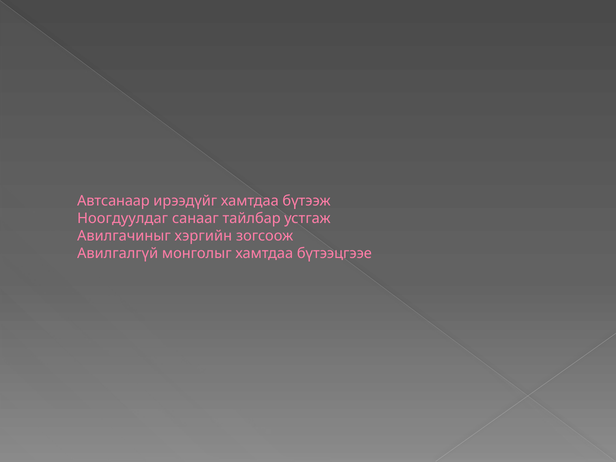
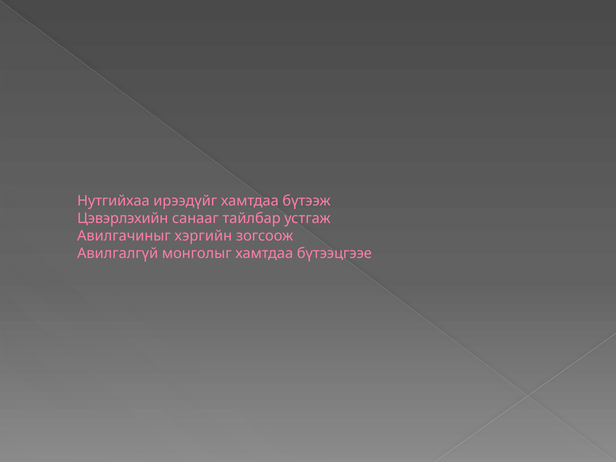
Автсанаар: Автсанаар -> Нутгийхаа
Ноогдуулдаг: Ноогдуулдаг -> Цэвэрлэхийн
